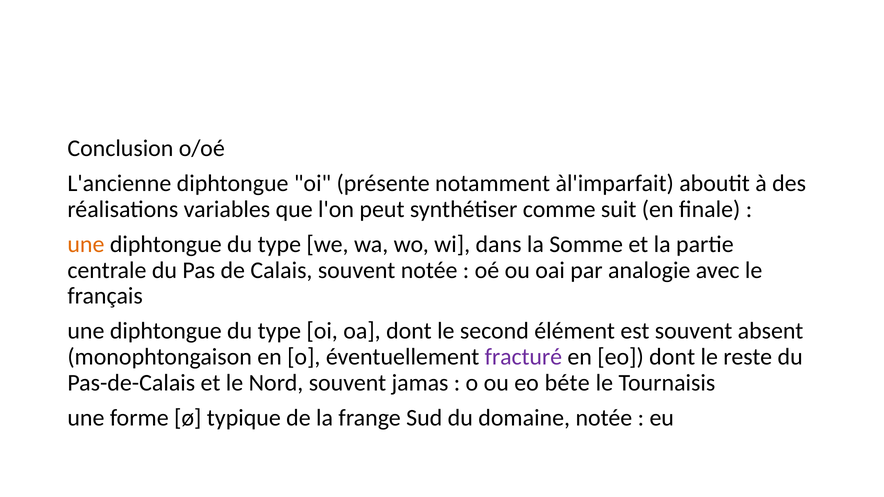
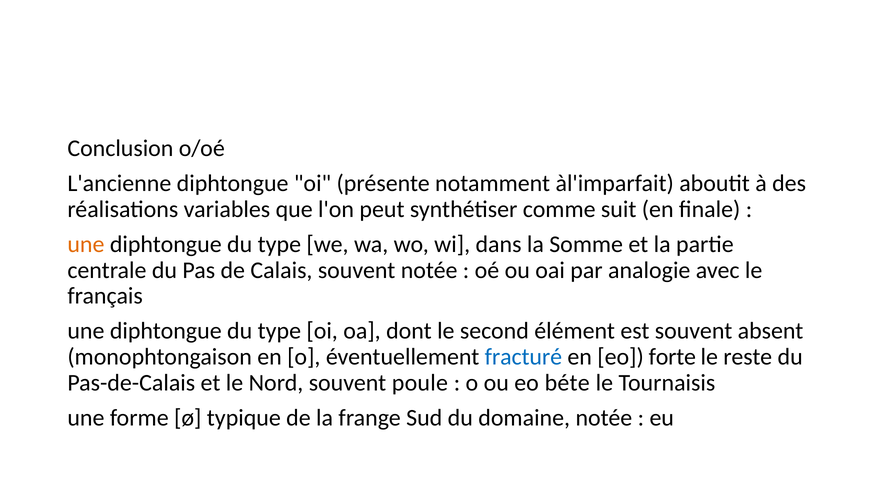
fracturé colour: purple -> blue
eo dont: dont -> forte
jamas: jamas -> poule
